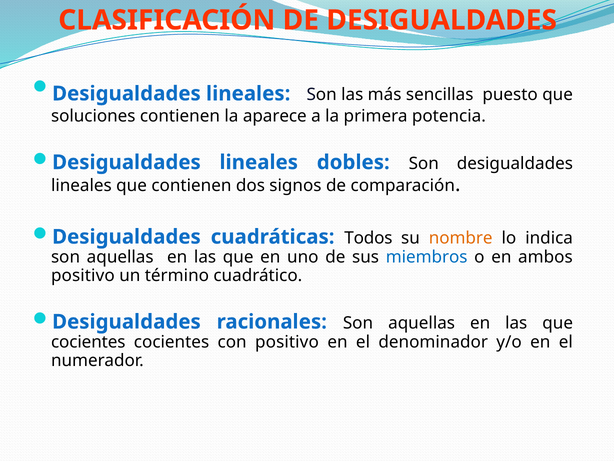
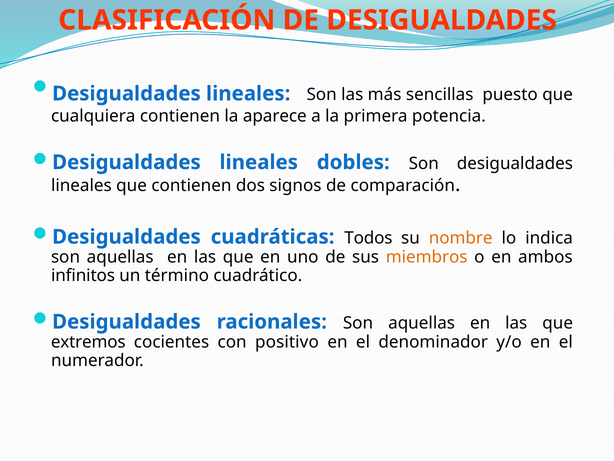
soluciones: soluciones -> cualquiera
miembros colour: blue -> orange
positivo at (83, 275): positivo -> infinitos
cocientes at (88, 342): cocientes -> extremos
